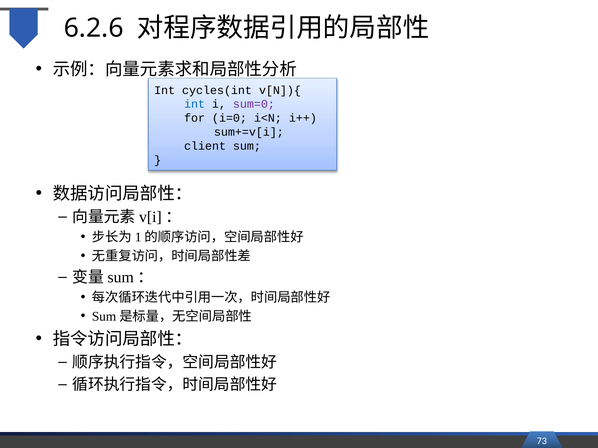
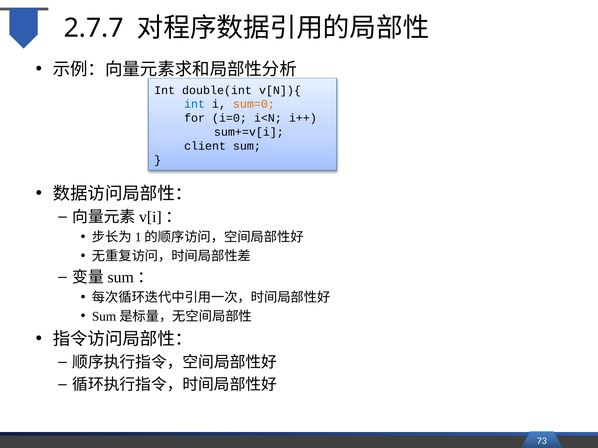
6.2.6: 6.2.6 -> 2.7.7
cycles(int: cycles(int -> double(int
sum=0 colour: purple -> orange
